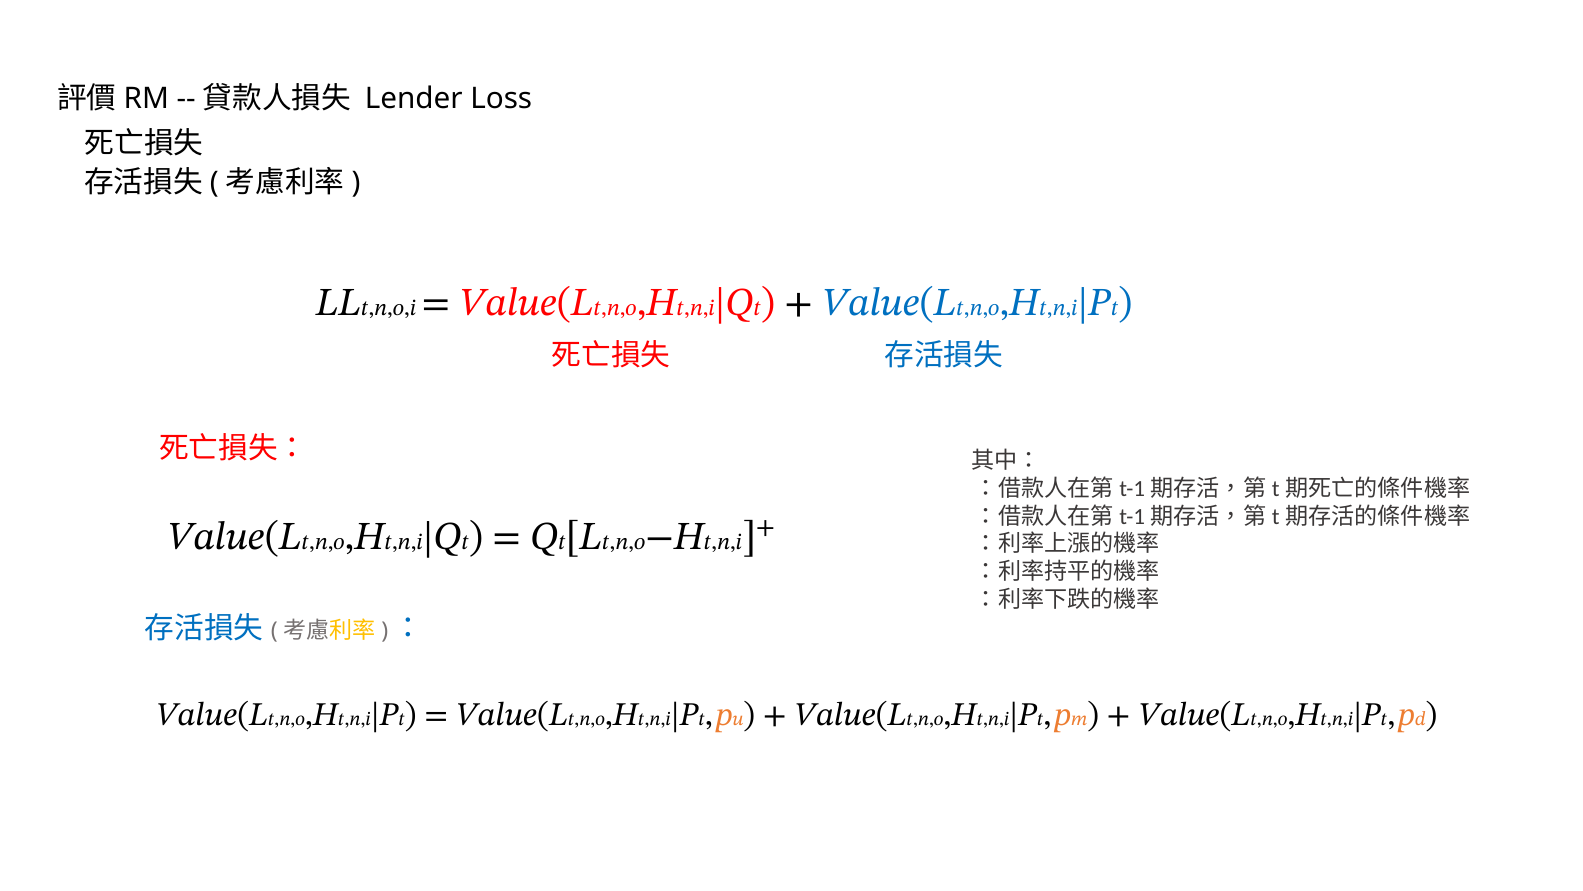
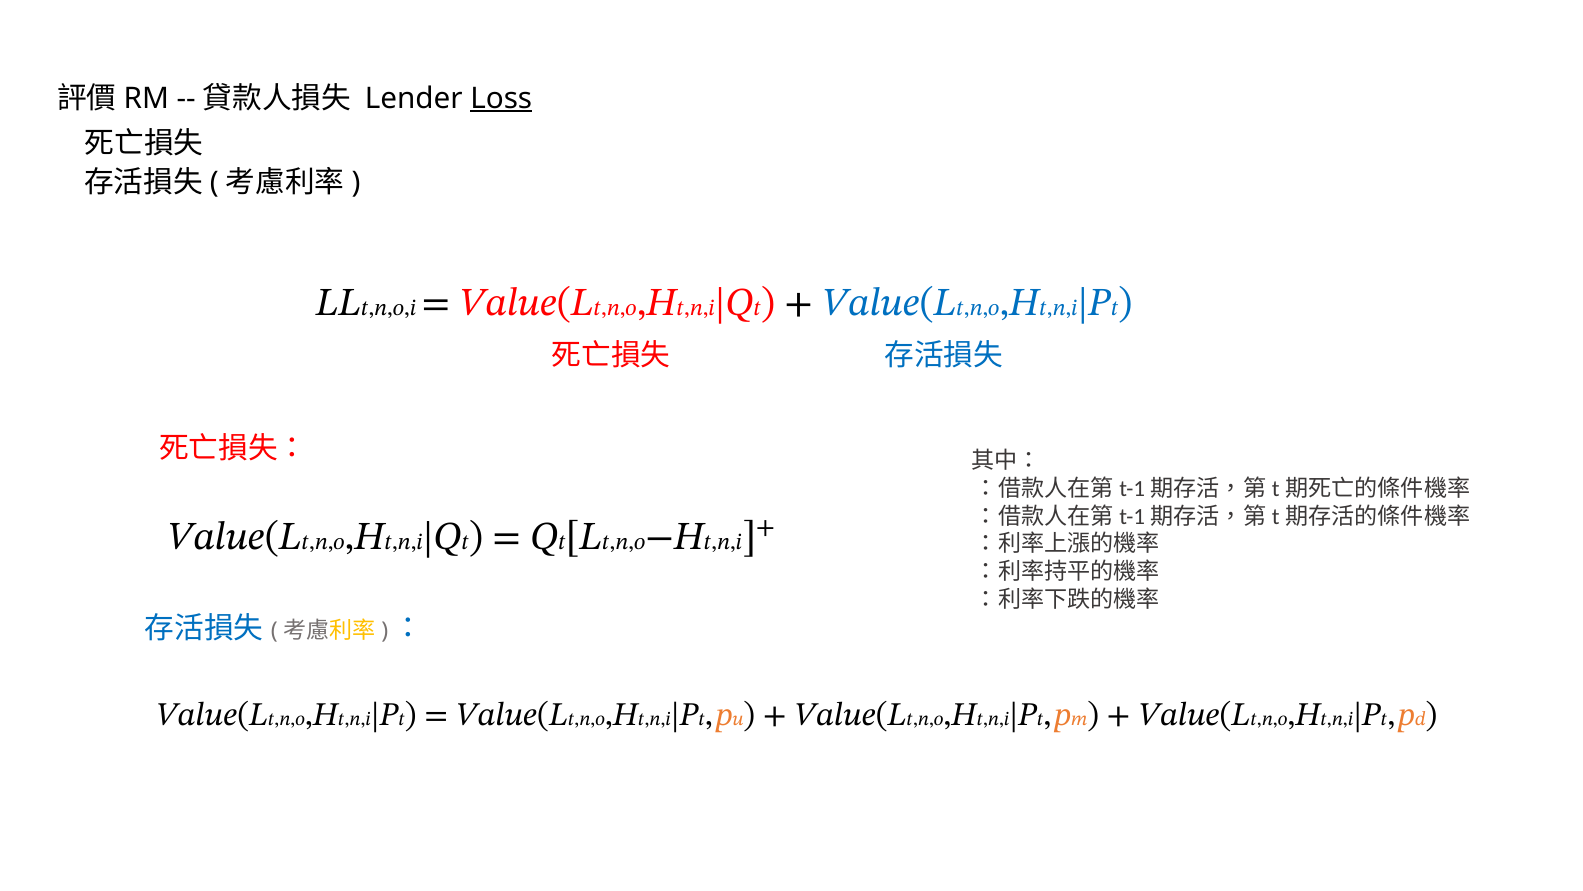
Loss underline: none -> present
